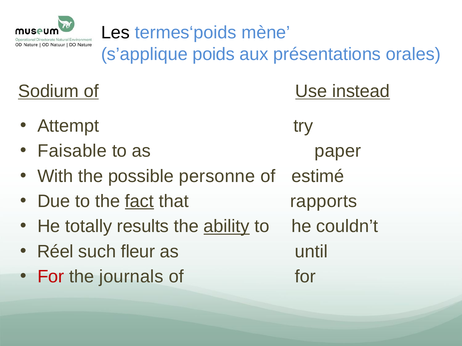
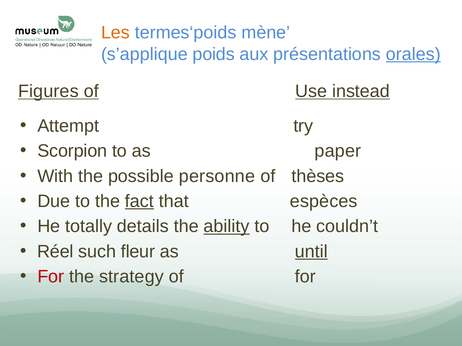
Les colour: black -> orange
orales underline: none -> present
Sodium: Sodium -> Figures
Faisable: Faisable -> Scorpion
estimé: estimé -> thèses
rapports: rapports -> espèces
results: results -> details
until underline: none -> present
journals: journals -> strategy
